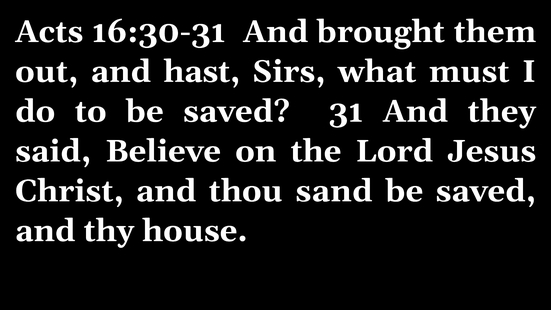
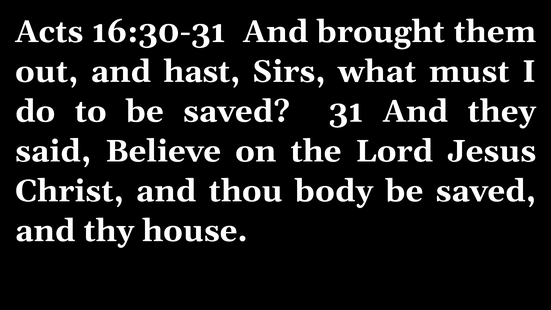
sand: sand -> body
